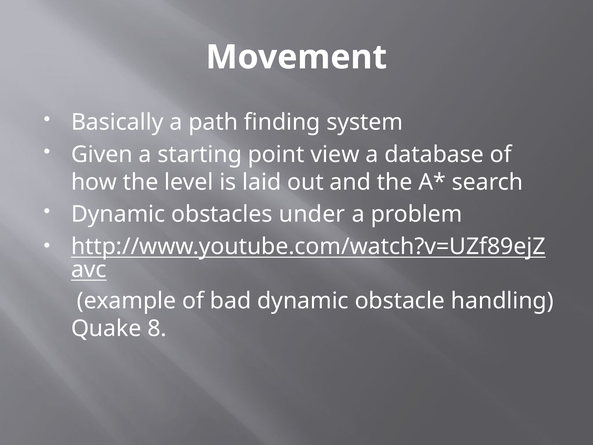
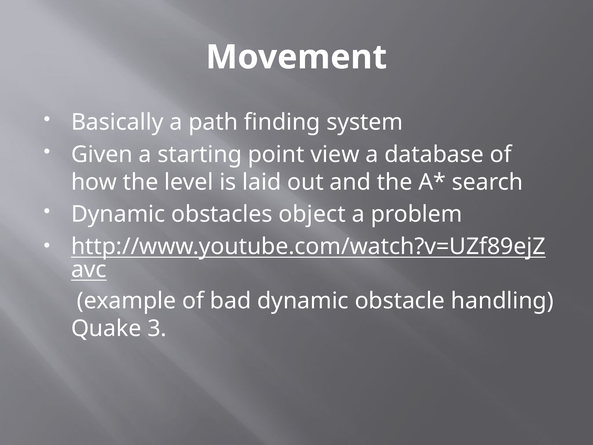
under: under -> object
8: 8 -> 3
